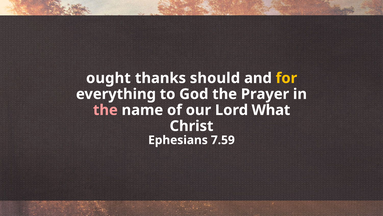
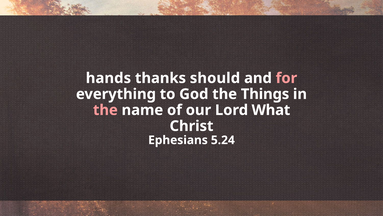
ought: ought -> hands
for colour: yellow -> pink
Prayer: Prayer -> Things
7.59: 7.59 -> 5.24
